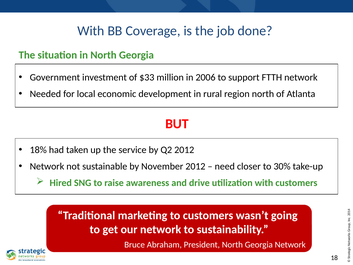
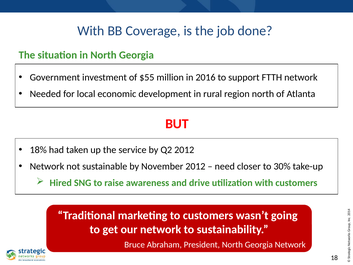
$33: $33 -> $55
2006: 2006 -> 2016
